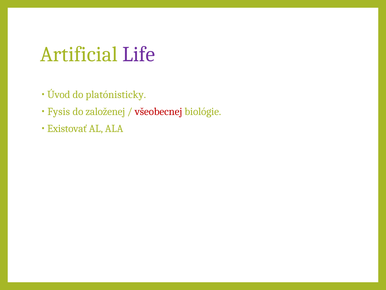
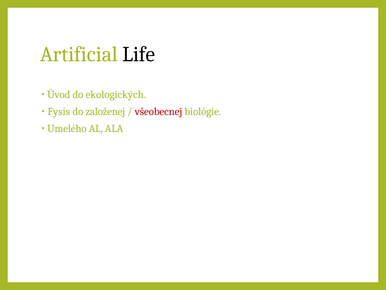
Life colour: purple -> black
platónisticky: platónisticky -> ekologických
Existovať: Existovať -> Umelého
